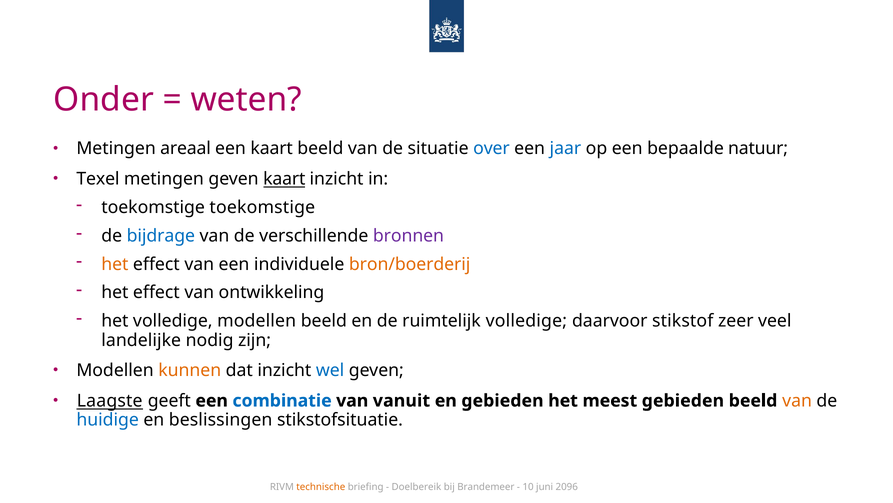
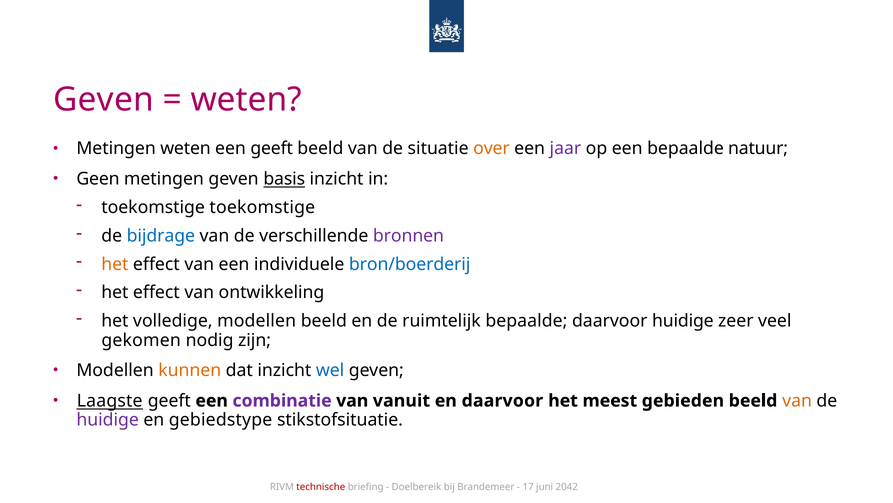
Onder at (104, 99): Onder -> Geven
Metingen areaal: areaal -> weten
een kaart: kaart -> geeft
over colour: blue -> orange
jaar colour: blue -> purple
Texel: Texel -> Geen
geven kaart: kaart -> basis
bron/boerderij colour: orange -> blue
ruimtelijk volledige: volledige -> bepaalde
daarvoor stikstof: stikstof -> huidige
landelijke: landelijke -> gekomen
combinatie colour: blue -> purple
en gebieden: gebieden -> daarvoor
huidige at (108, 419) colour: blue -> purple
beslissingen: beslissingen -> gebiedstype
technische colour: orange -> red
10: 10 -> 17
2096: 2096 -> 2042
